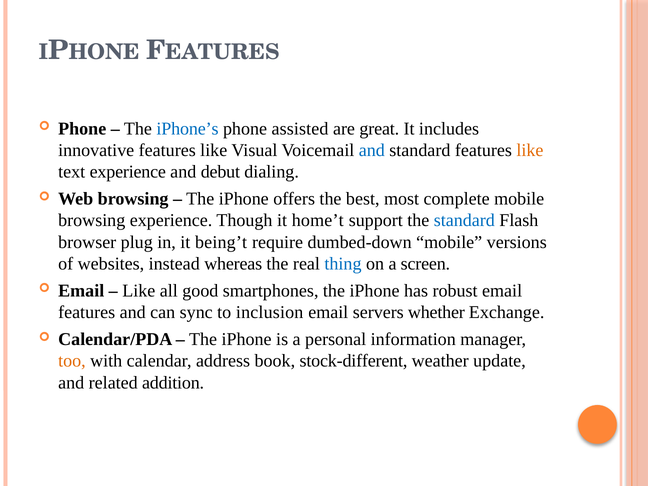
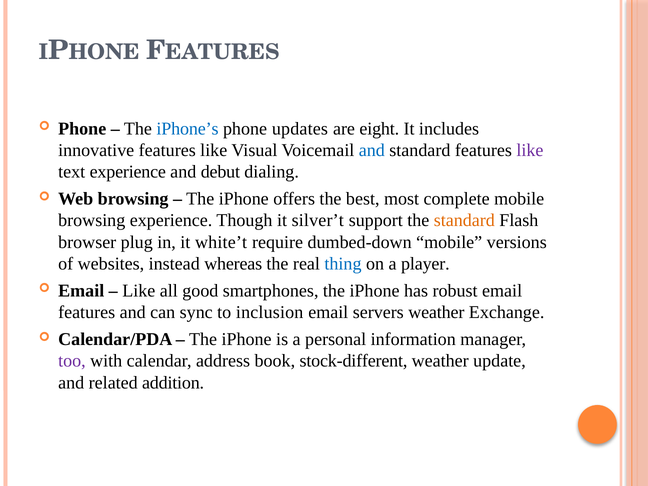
assisted: assisted -> updates
great: great -> eight
like at (530, 150) colour: orange -> purple
home’t: home’t -> silver’t
standard at (464, 220) colour: blue -> orange
being’t: being’t -> white’t
screen: screen -> player
servers whether: whether -> weather
too colour: orange -> purple
